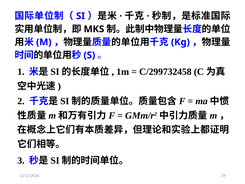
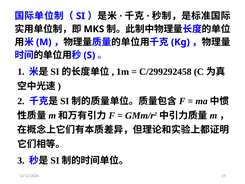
C/299732458: C/299732458 -> C/299292458
